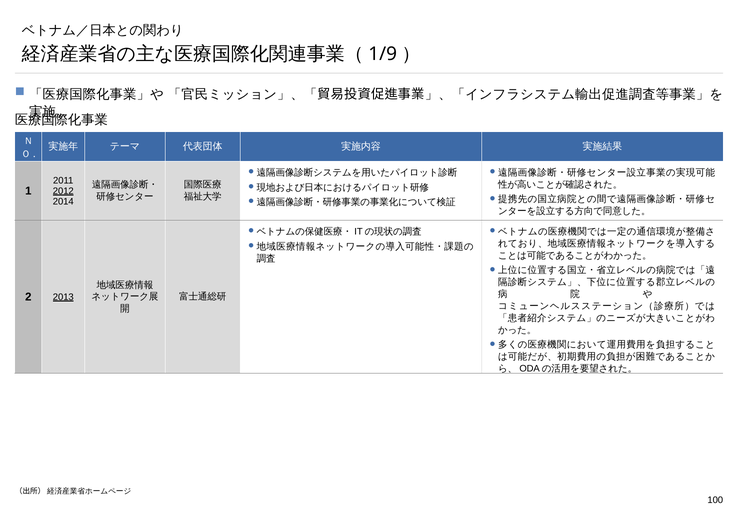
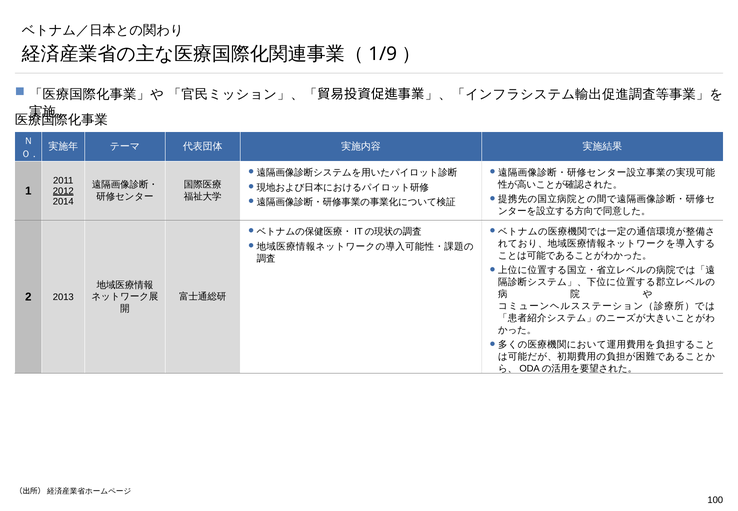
2013 underline: present -> none
